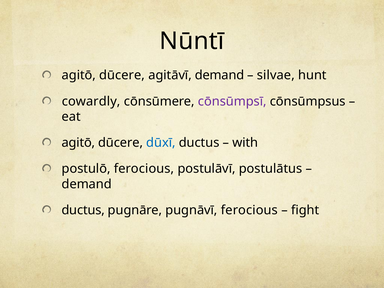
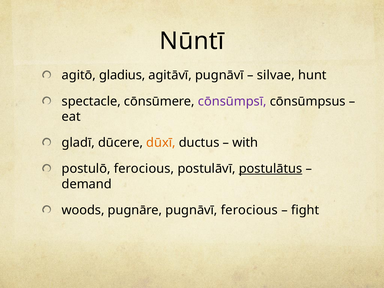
dūcere at (122, 75): dūcere -> gladius
agitāvī demand: demand -> pugnāvī
cowardly: cowardly -> spectacle
agitō at (78, 143): agitō -> gladī
dūxī colour: blue -> orange
postulātus underline: none -> present
ductus at (83, 210): ductus -> woods
